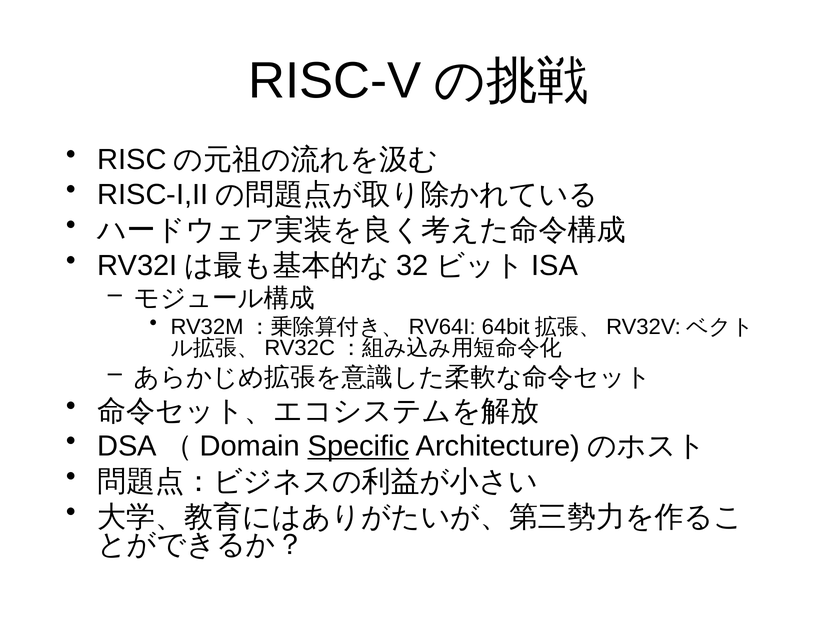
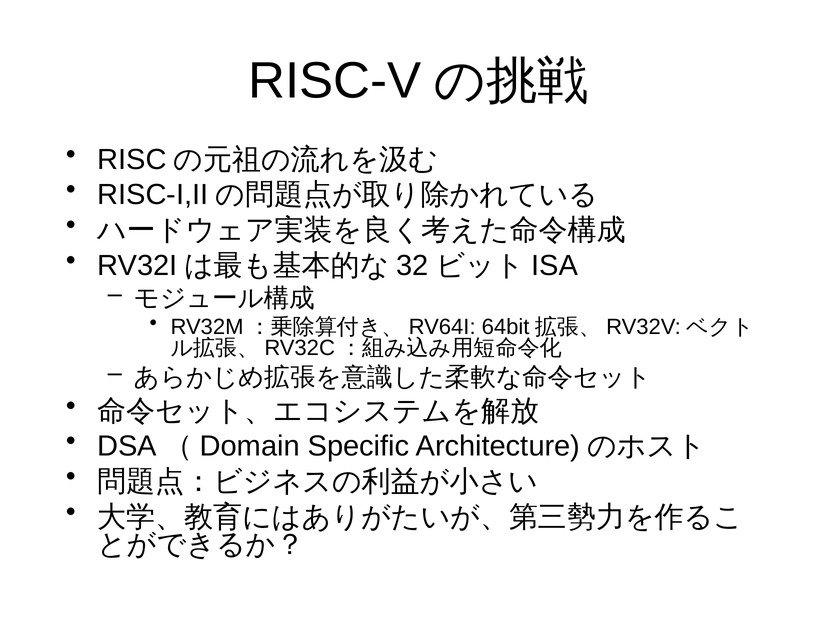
Specific underline: present -> none
